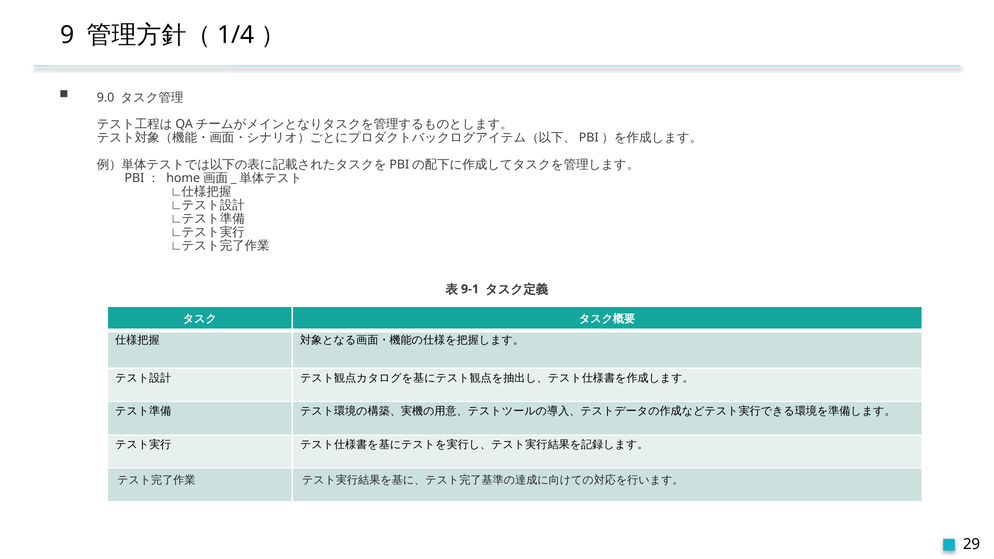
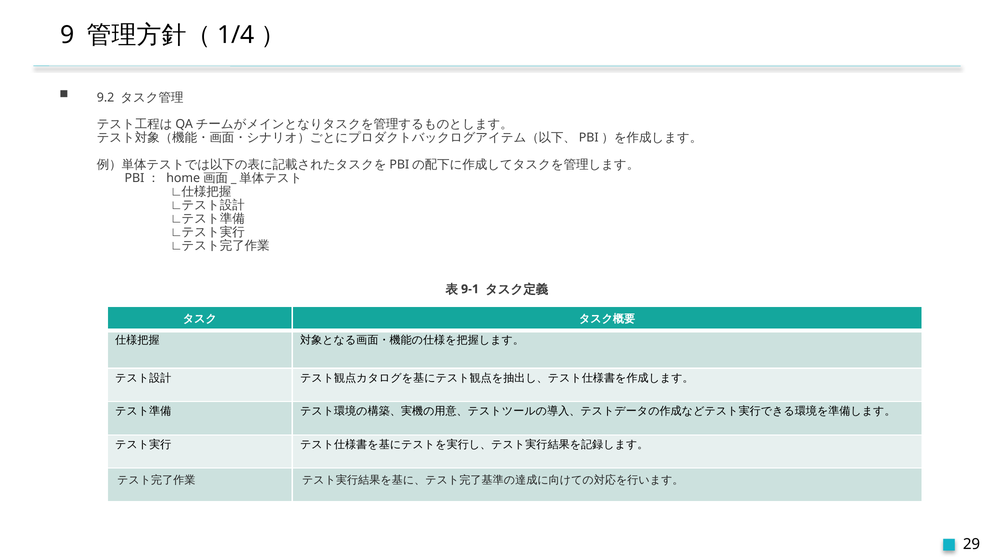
9.0: 9.0 -> 9.2
